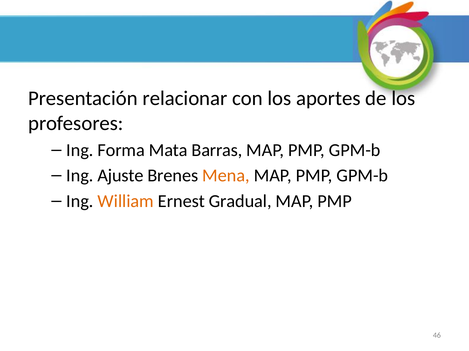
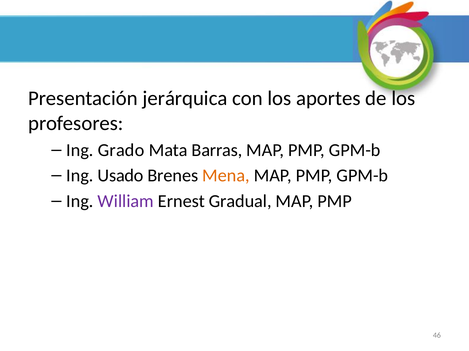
relacionar: relacionar -> jerárquica
Forma: Forma -> Grado
Ajuste: Ajuste -> Usado
William colour: orange -> purple
